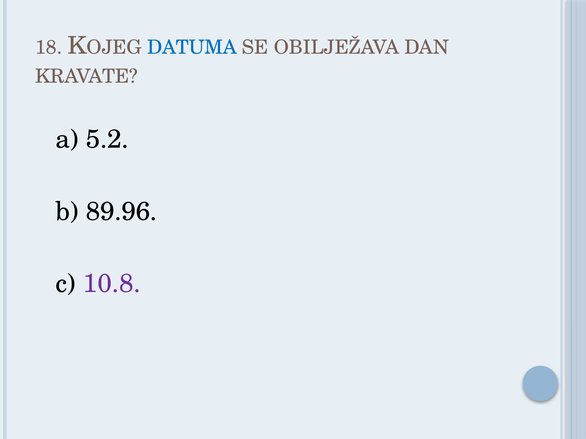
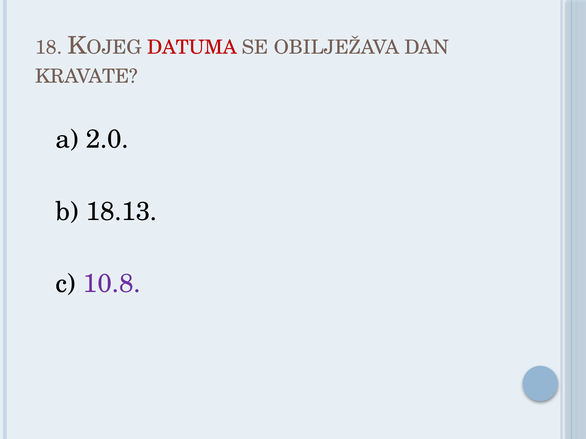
DATUMA colour: blue -> red
5.2: 5.2 -> 2.0
89.96: 89.96 -> 18.13
